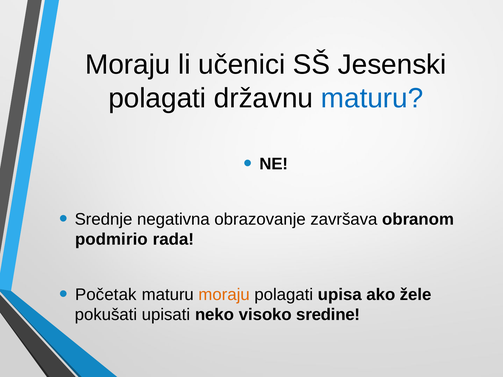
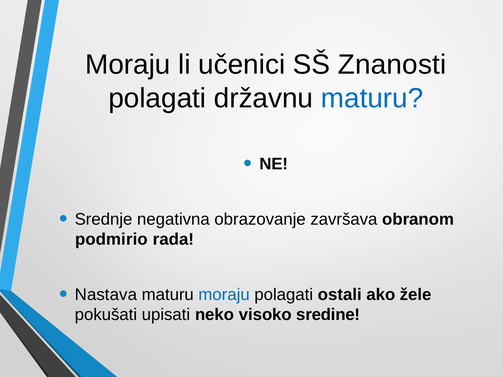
Jesenski: Jesenski -> Znanosti
Početak: Početak -> Nastava
moraju at (224, 295) colour: orange -> blue
upisa: upisa -> ostali
